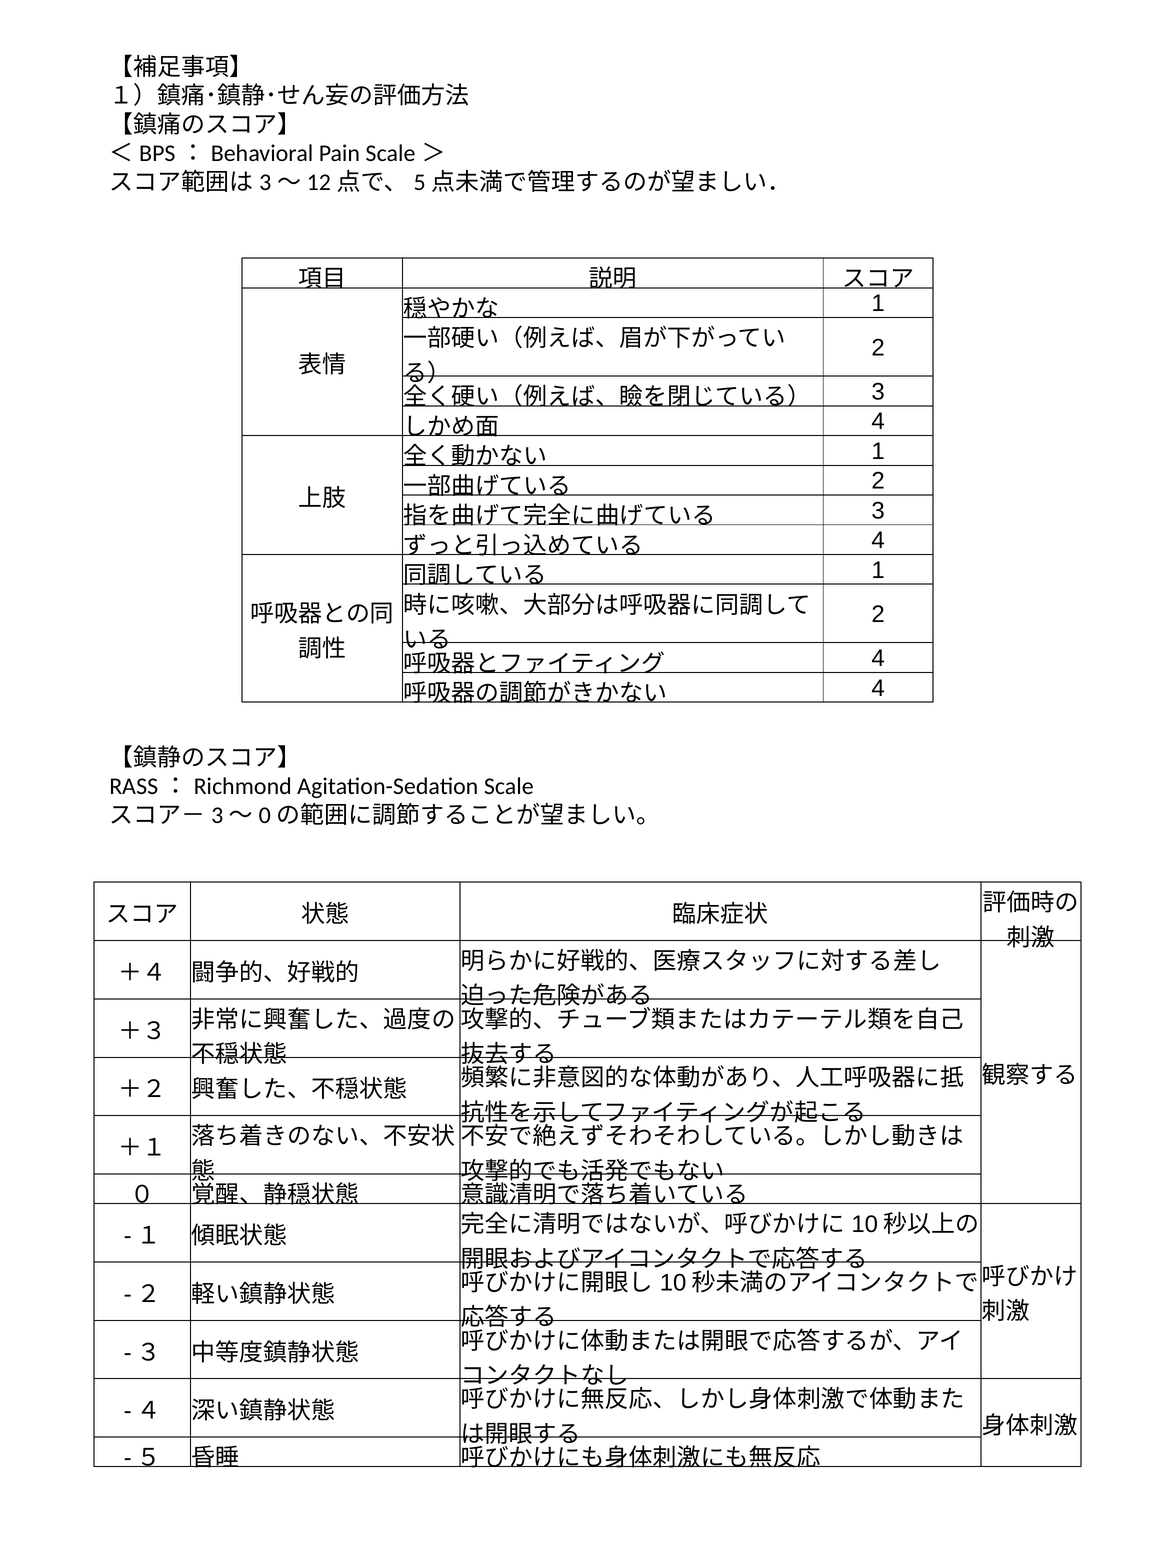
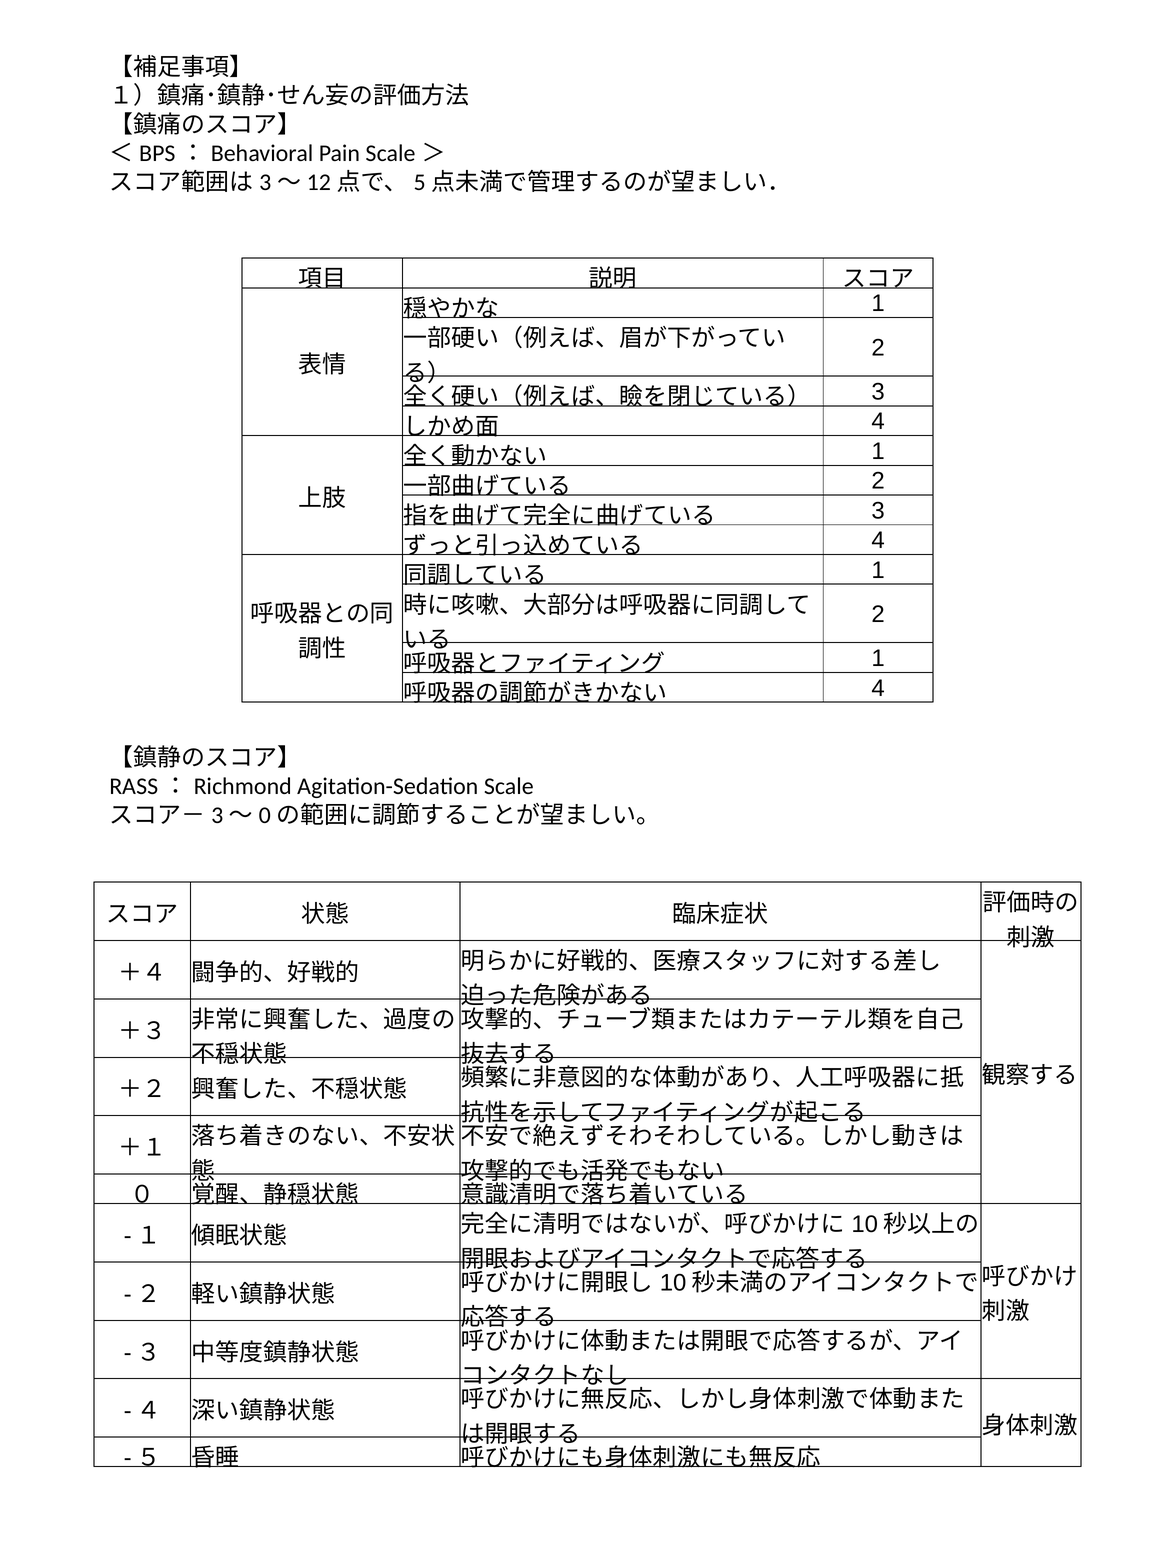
4 at (878, 658): 4 -> 1
